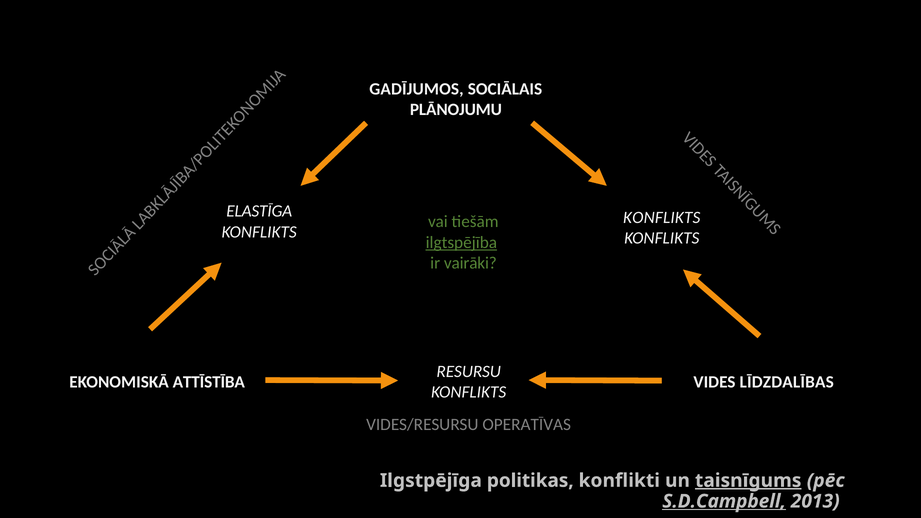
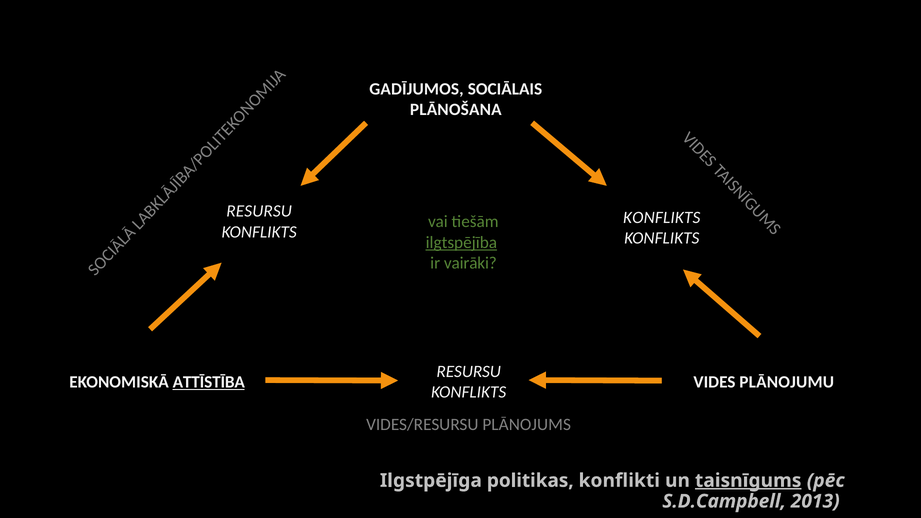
PLĀNOJUMU: PLĀNOJUMU -> PLĀNOŠANA
ELASTĪGA at (259, 211): ELASTĪGA -> RESURSU
ATTĪSTĪBA underline: none -> present
LĪDZDALĪBAS: LĪDZDALĪBAS -> PLĀNOJUMU
OPERATĪVAS: OPERATĪVAS -> PLĀNOJUMS
S.D.Campbell underline: present -> none
